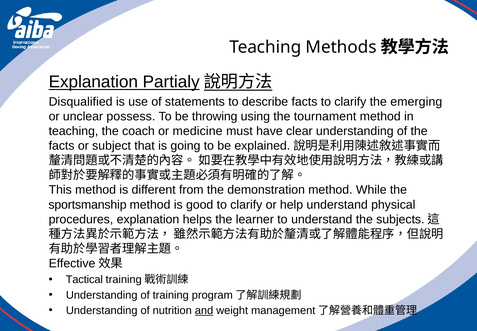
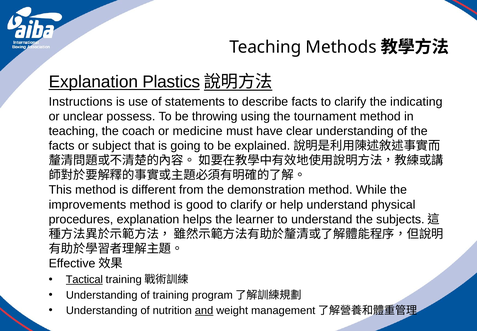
Partialy: Partialy -> Plastics
Disqualified: Disqualified -> Instructions
emerging: emerging -> indicating
sportsmanship: sportsmanship -> improvements
Tactical underline: none -> present
